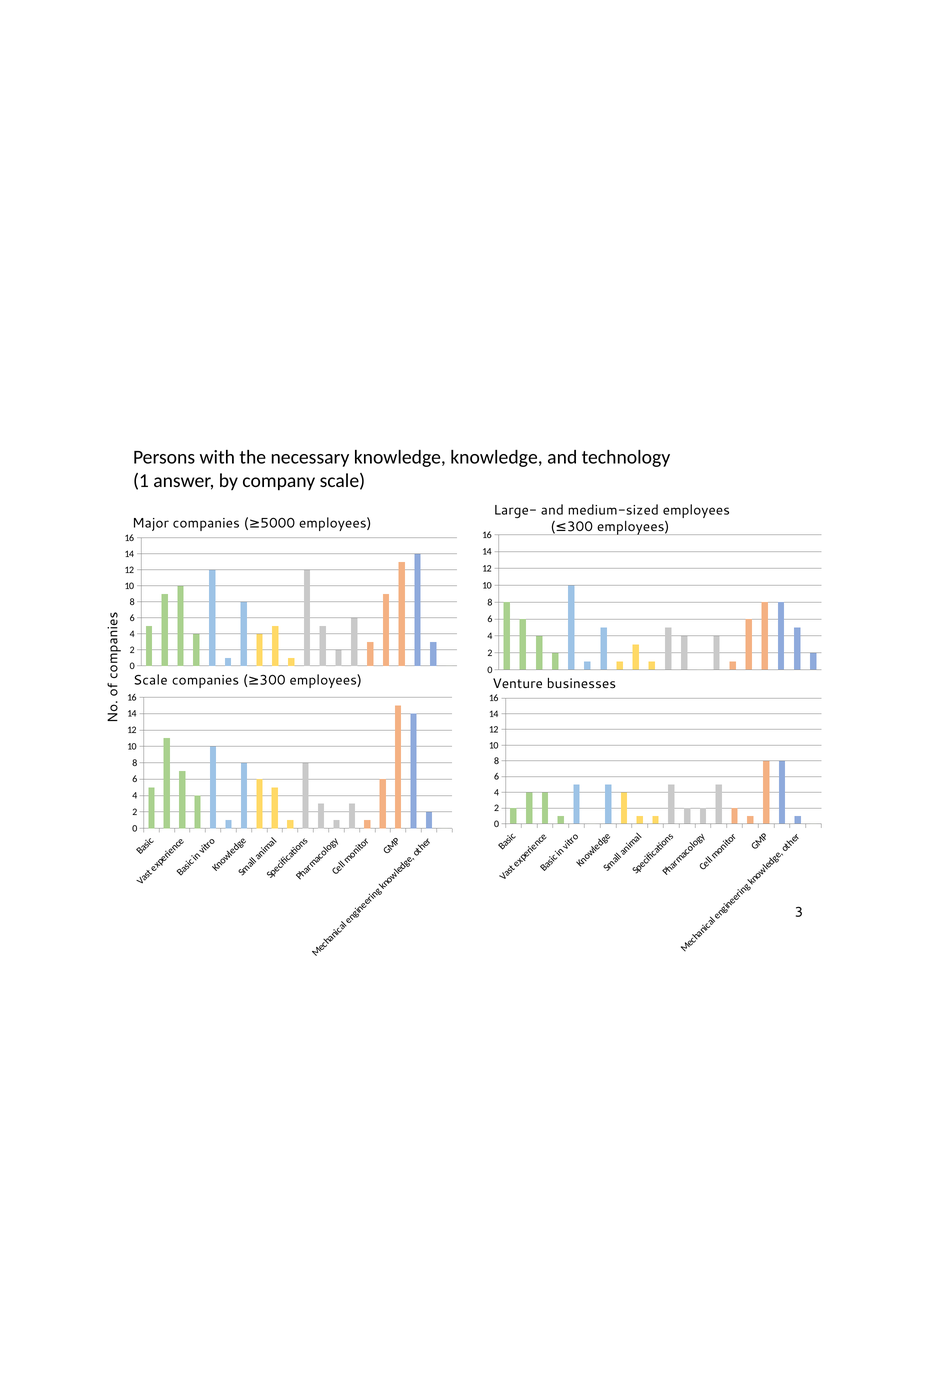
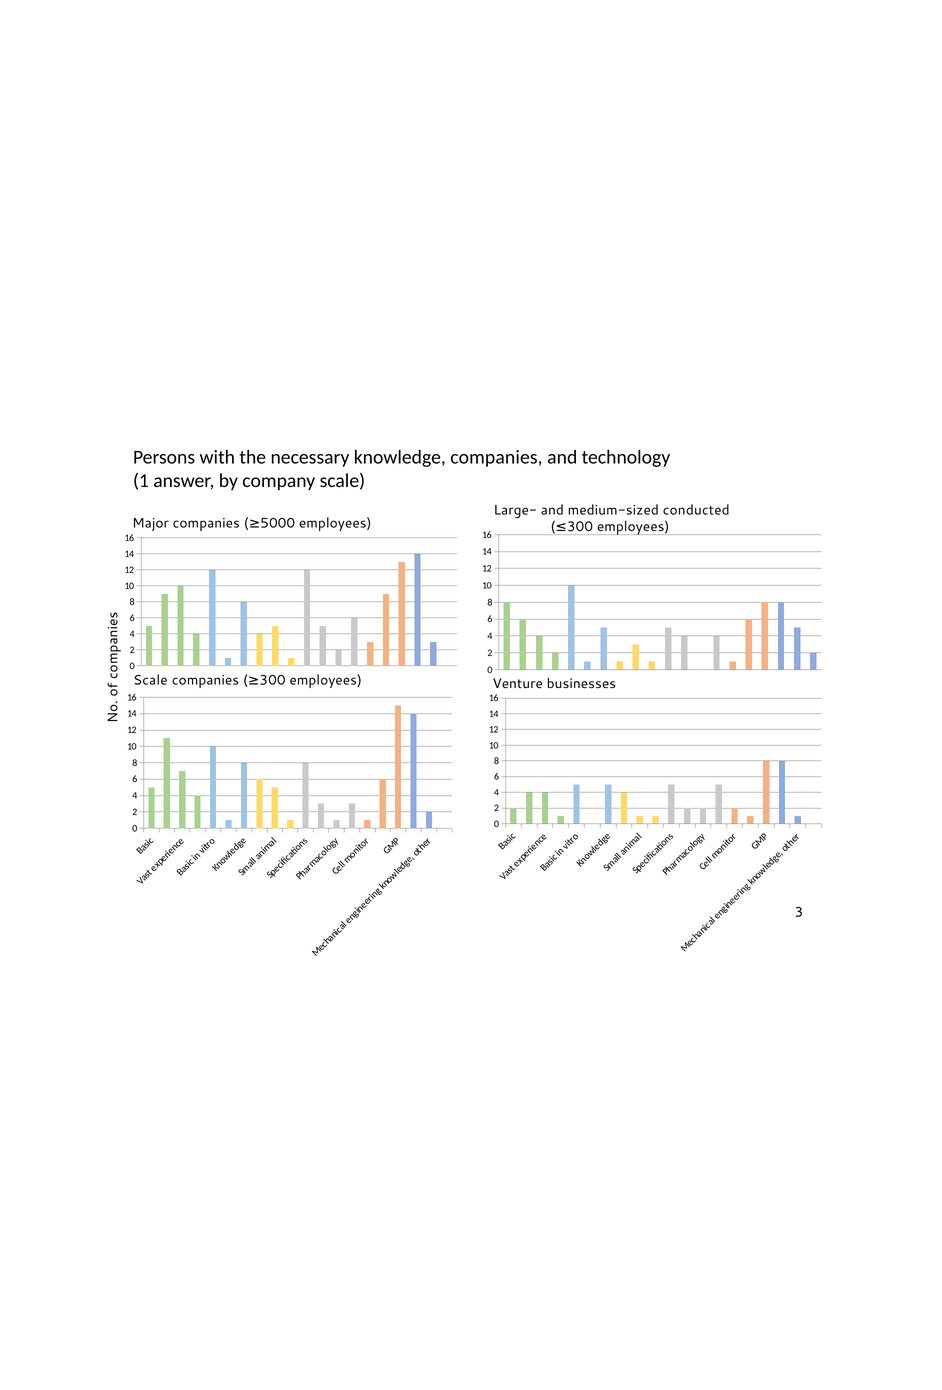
knowledge knowledge: knowledge -> companies
medium-sized employees: employees -> conducted
